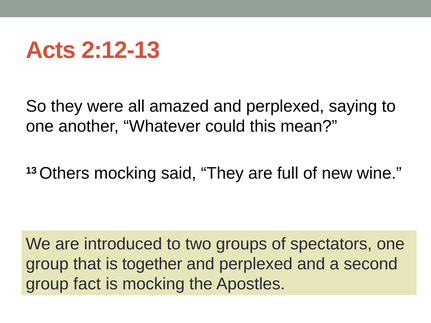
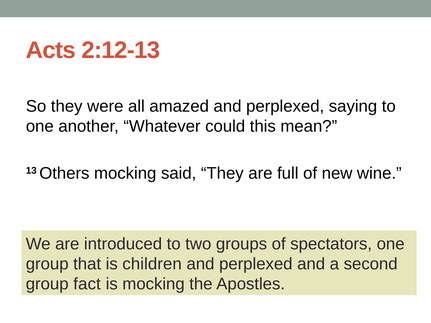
together: together -> children
